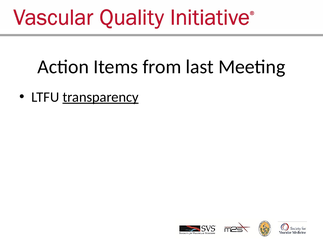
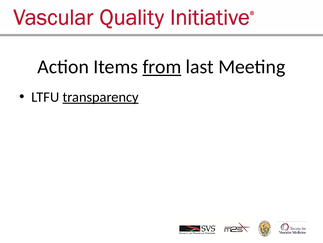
from underline: none -> present
